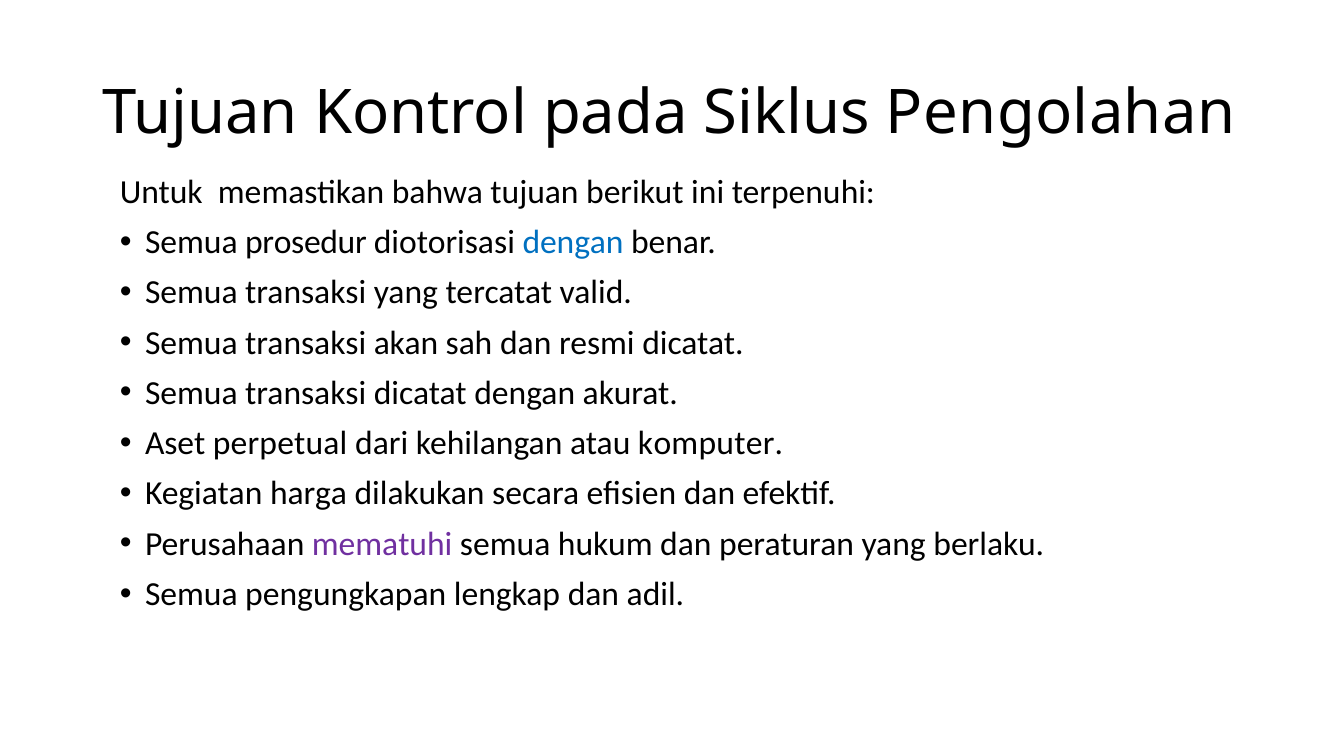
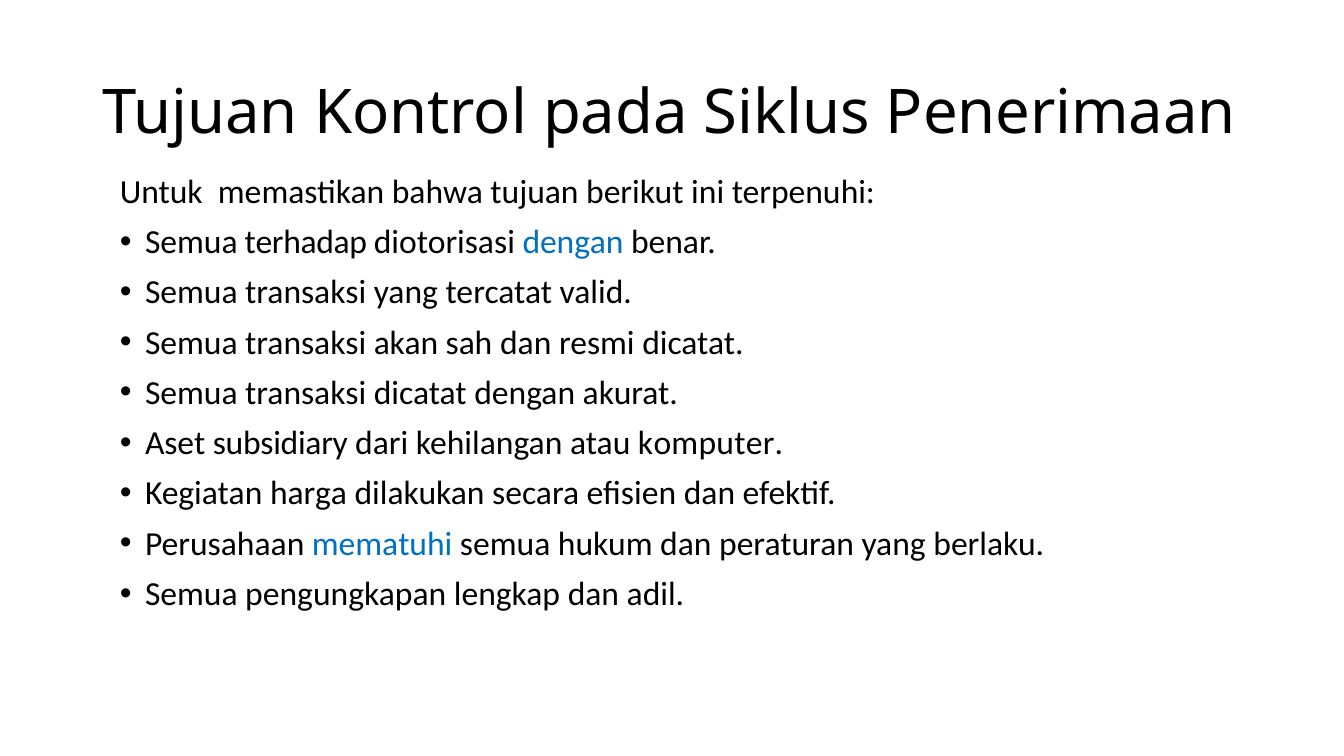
Pengolahan: Pengolahan -> Penerimaan
prosedur: prosedur -> terhadap
perpetual: perpetual -> subsidiary
mematuhi colour: purple -> blue
